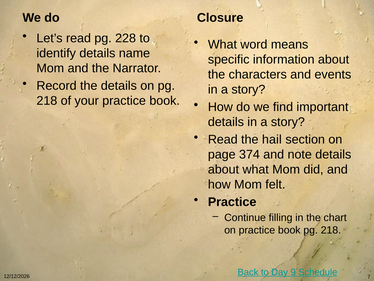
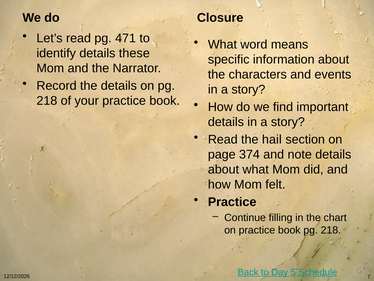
228: 228 -> 471
name: name -> these
9: 9 -> 5
